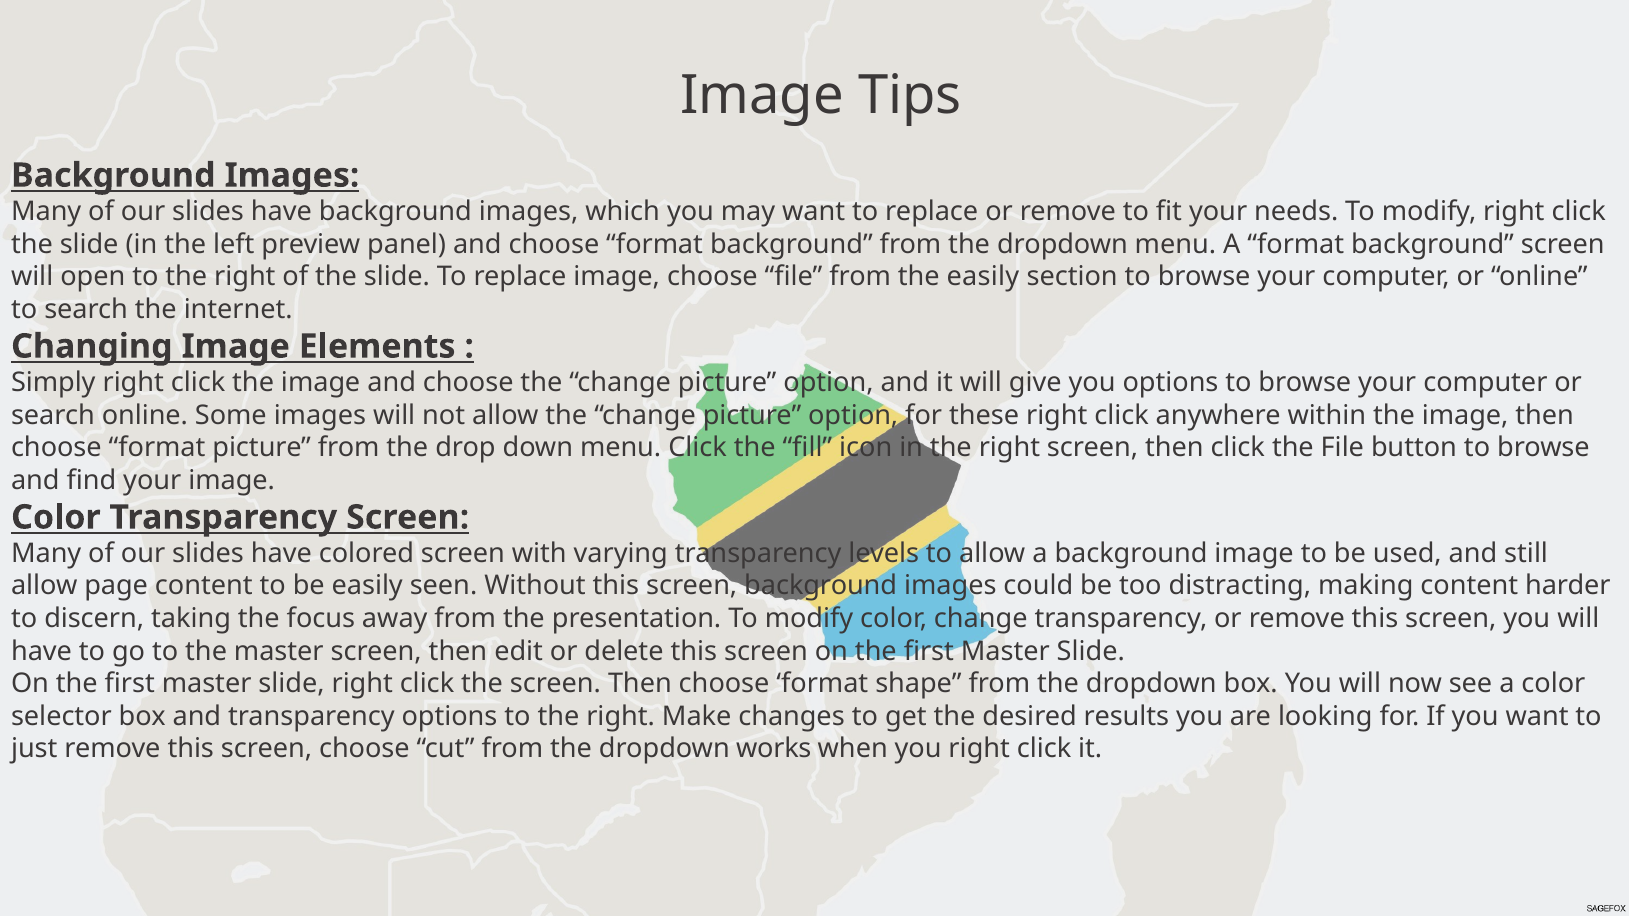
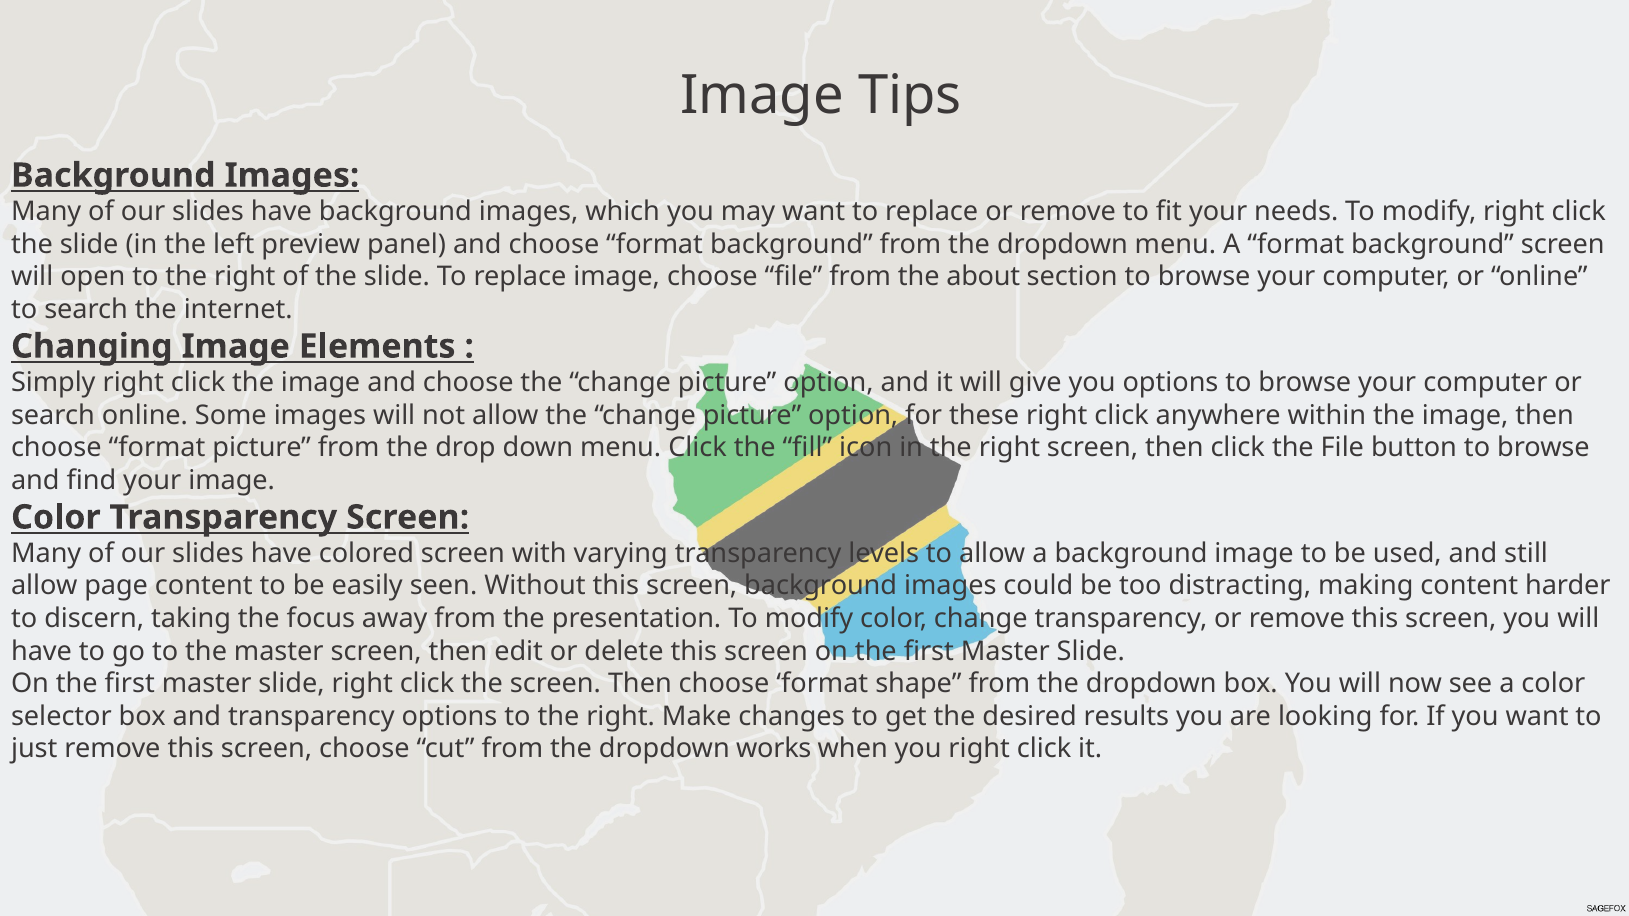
the easily: easily -> about
